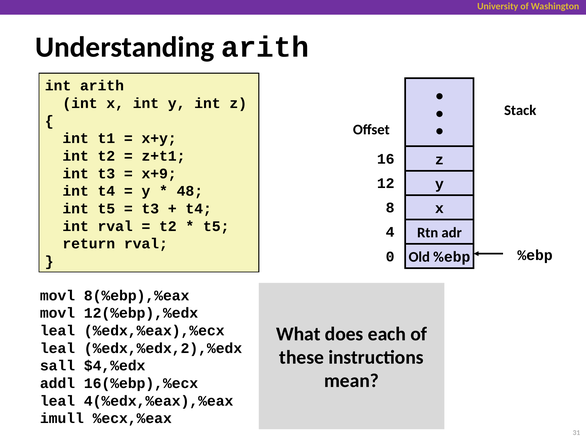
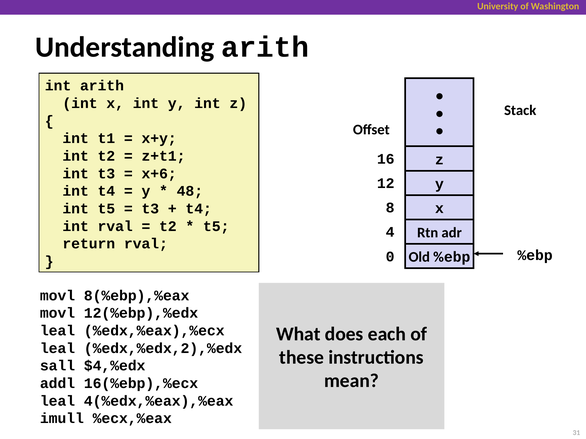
x+9: x+9 -> x+6
